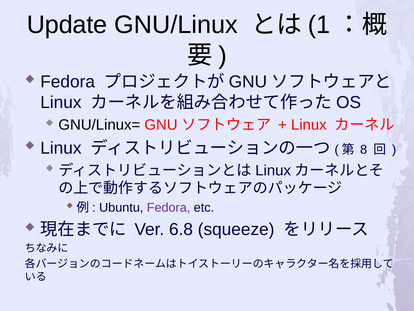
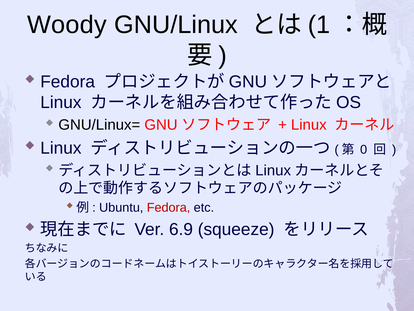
Update: Update -> Woody
8: 8 -> 0
Fedora at (169, 207) colour: purple -> red
6.8: 6.8 -> 6.9
